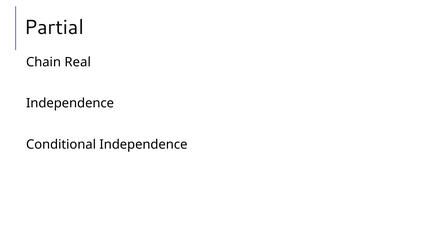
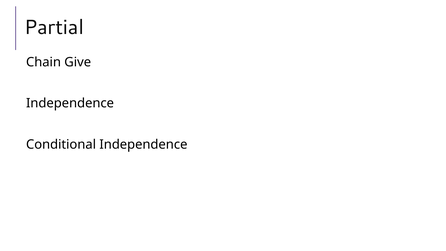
Real: Real -> Give
